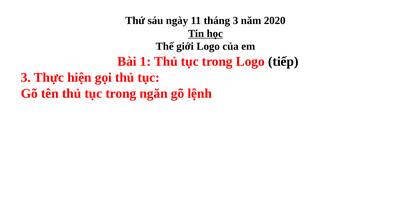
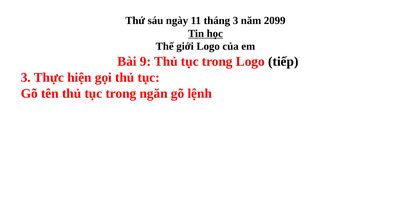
2020: 2020 -> 2099
1: 1 -> 9
